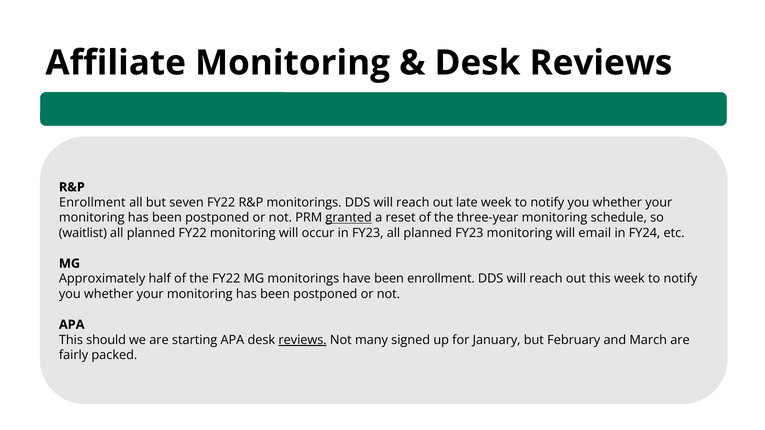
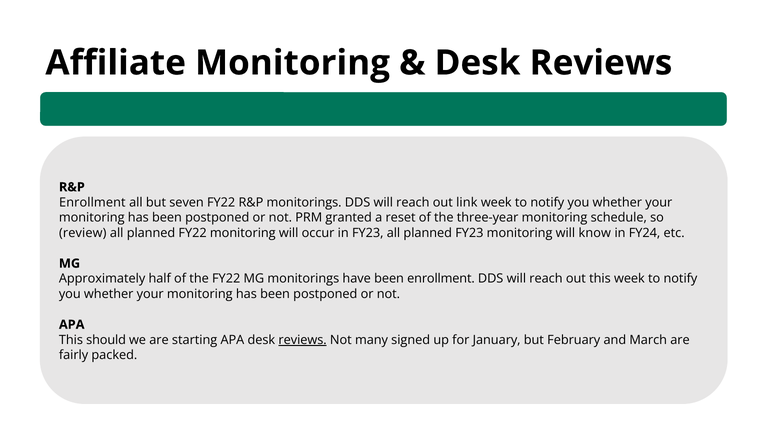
late: late -> link
granted underline: present -> none
waitlist: waitlist -> review
email: email -> know
